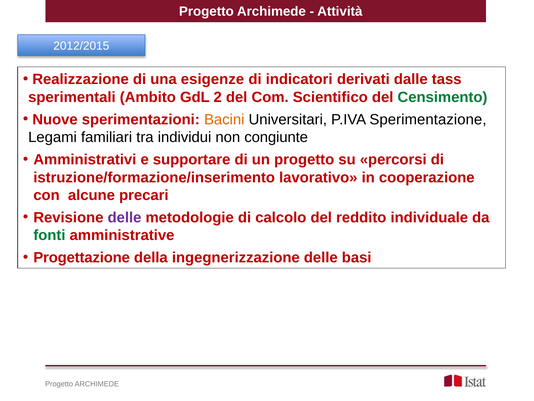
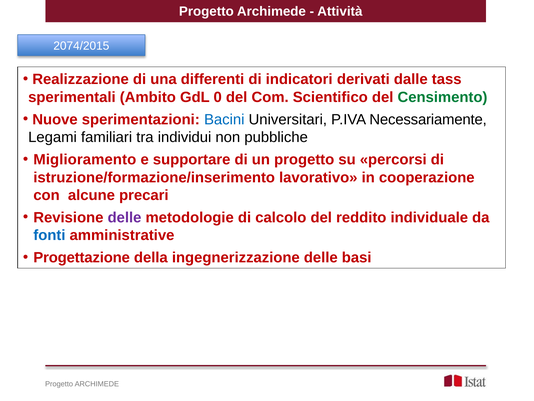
2012/2015: 2012/2015 -> 2074/2015
esigenze: esigenze -> differenti
2: 2 -> 0
Bacini colour: orange -> blue
Sperimentazione: Sperimentazione -> Necessariamente
congiunte: congiunte -> pubbliche
Amministrativi: Amministrativi -> Miglioramento
fonti colour: green -> blue
